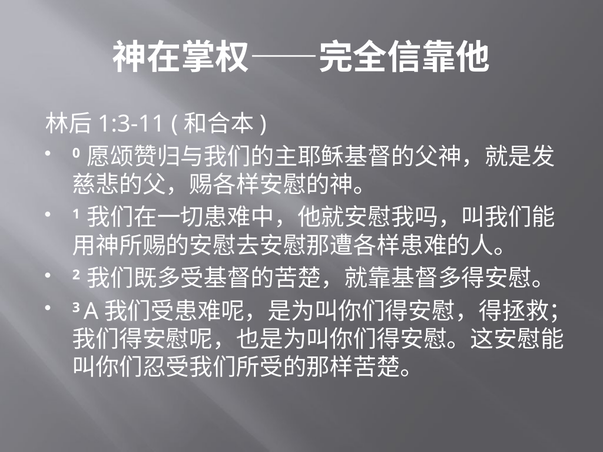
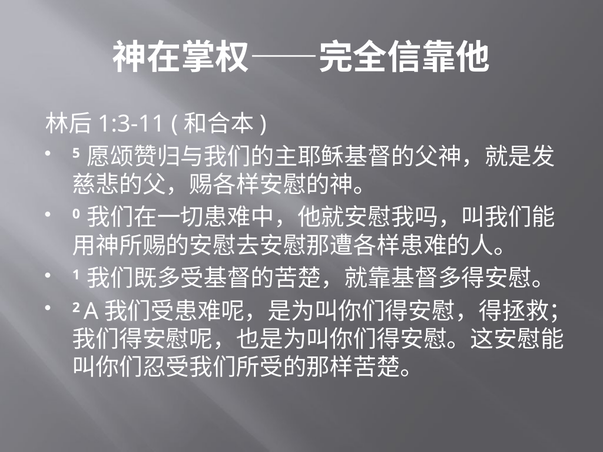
0: 0 -> 5
1: 1 -> 0
2: 2 -> 1
3: 3 -> 2
